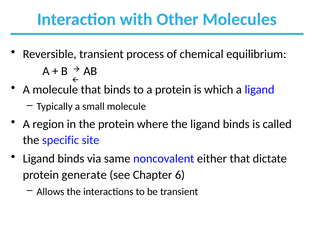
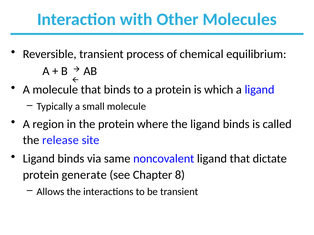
specific: specific -> release
noncovalent either: either -> ligand
6: 6 -> 8
